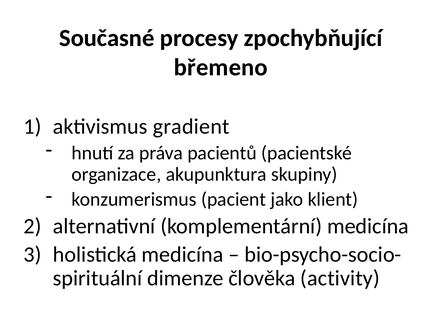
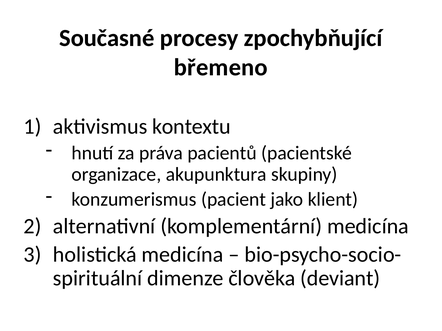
gradient: gradient -> kontextu
activity: activity -> deviant
